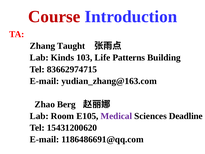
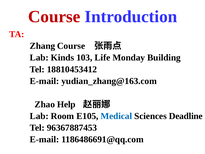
Zhang Taught: Taught -> Course
Patterns: Patterns -> Monday
83662974715: 83662974715 -> 18810453412
Berg: Berg -> Help
Medical colour: purple -> blue
15431200620: 15431200620 -> 96367887453
